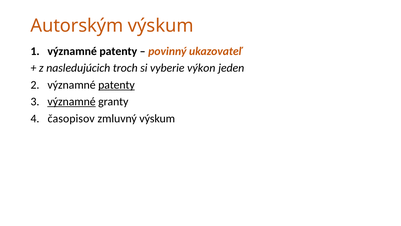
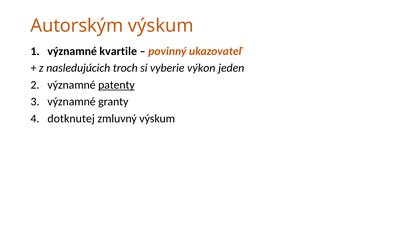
patenty at (118, 51): patenty -> kvartile
významné at (72, 101) underline: present -> none
časopisov: časopisov -> dotknutej
